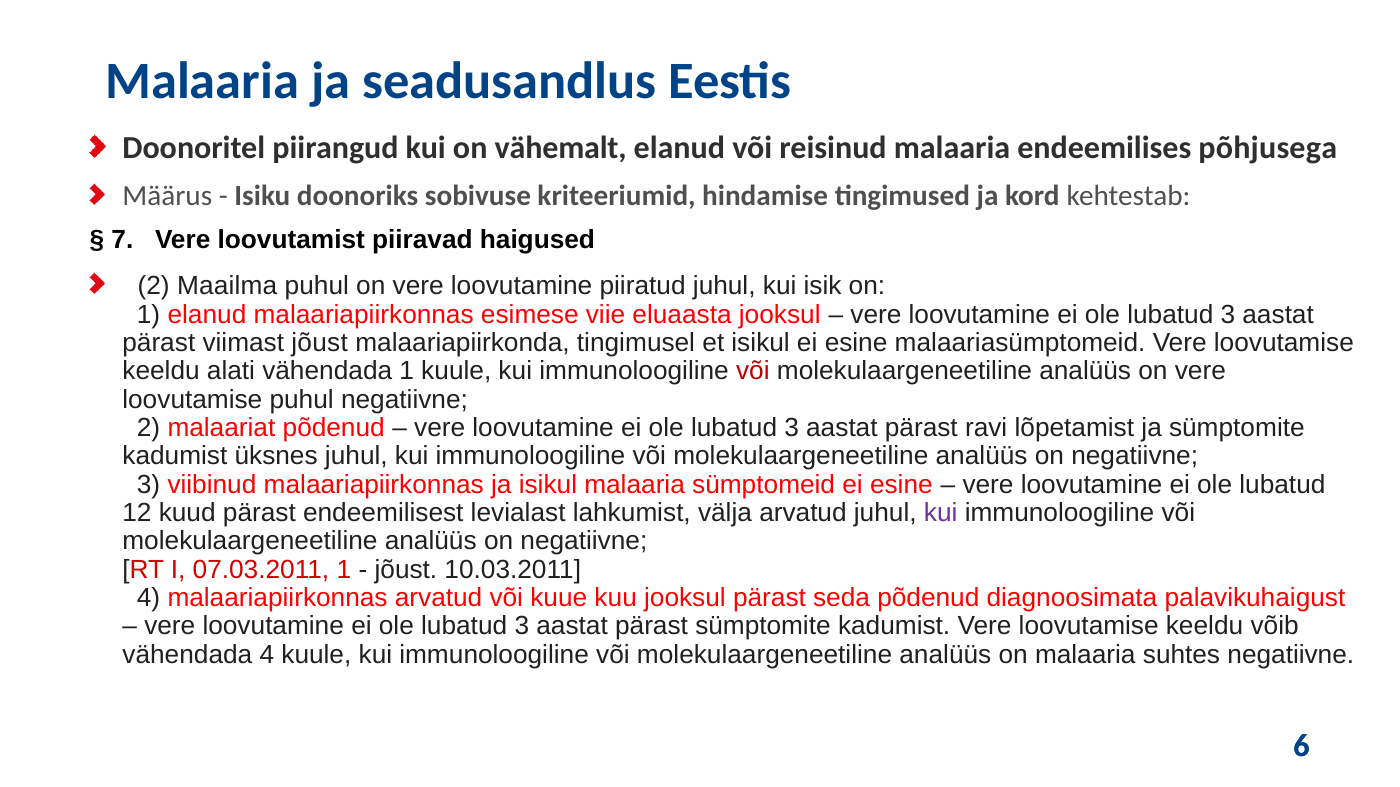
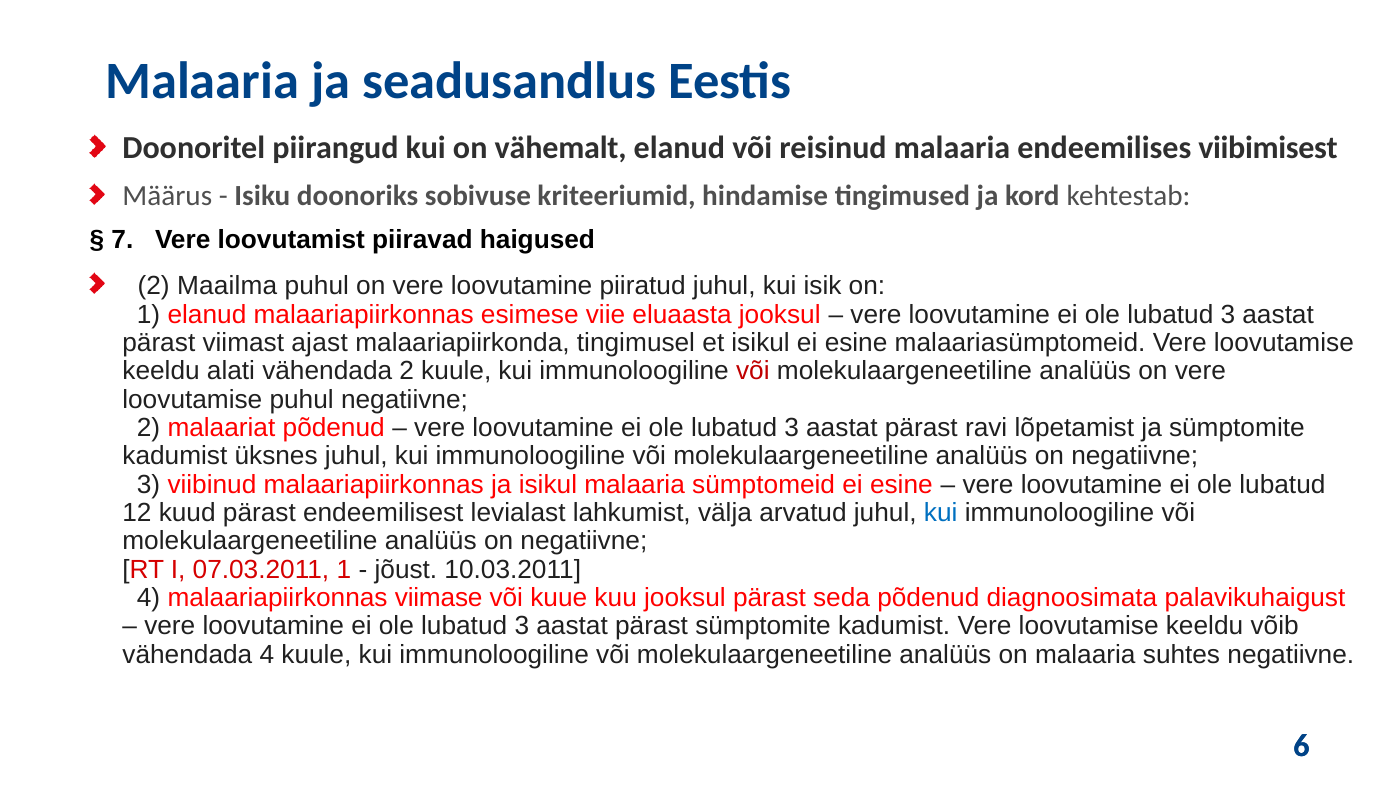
põhjusega: põhjusega -> viibimisest
viimast jõust: jõust -> ajast
vähendada 1: 1 -> 2
kui at (941, 513) colour: purple -> blue
malaariapiirkonnas arvatud: arvatud -> viimase
